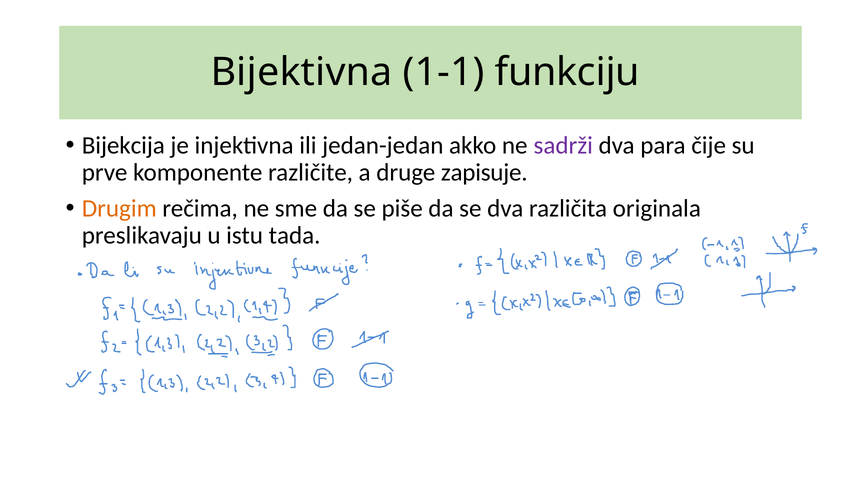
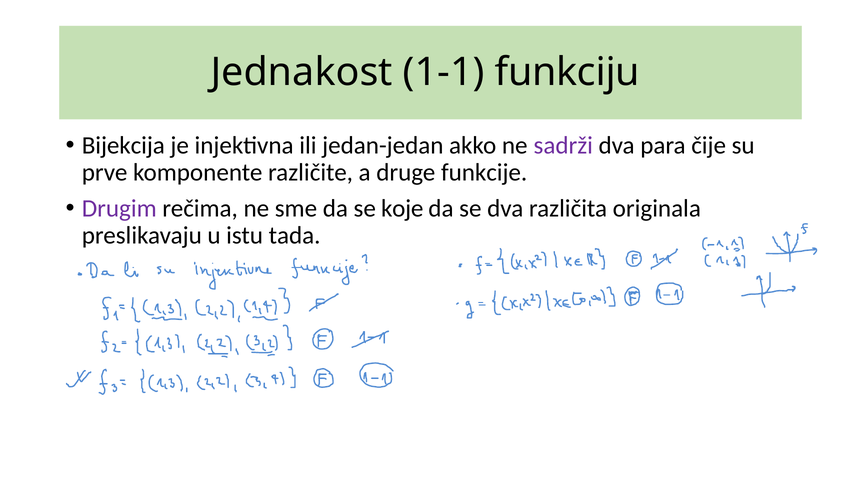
Bijektivna: Bijektivna -> Jednakost
zapisuje: zapisuje -> funkcije
Drugim colour: orange -> purple
piše: piše -> koje
